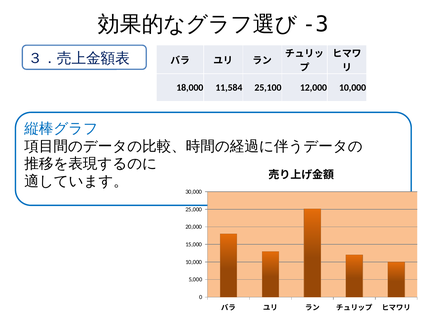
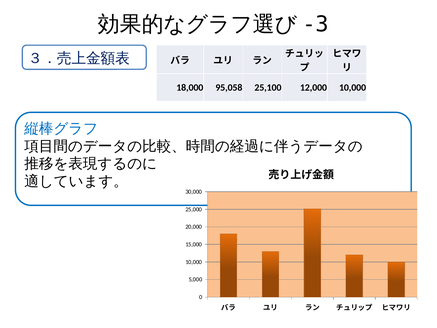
11,584: 11,584 -> 95,058
